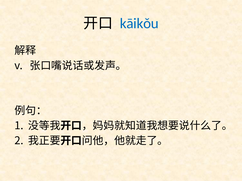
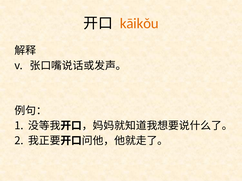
kāikǒu colour: blue -> orange
